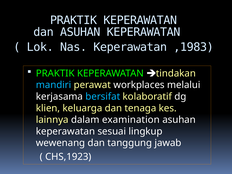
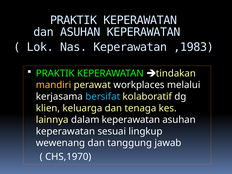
mandiri colour: light blue -> yellow
dalam examination: examination -> keperawatan
CHS,1923: CHS,1923 -> CHS,1970
